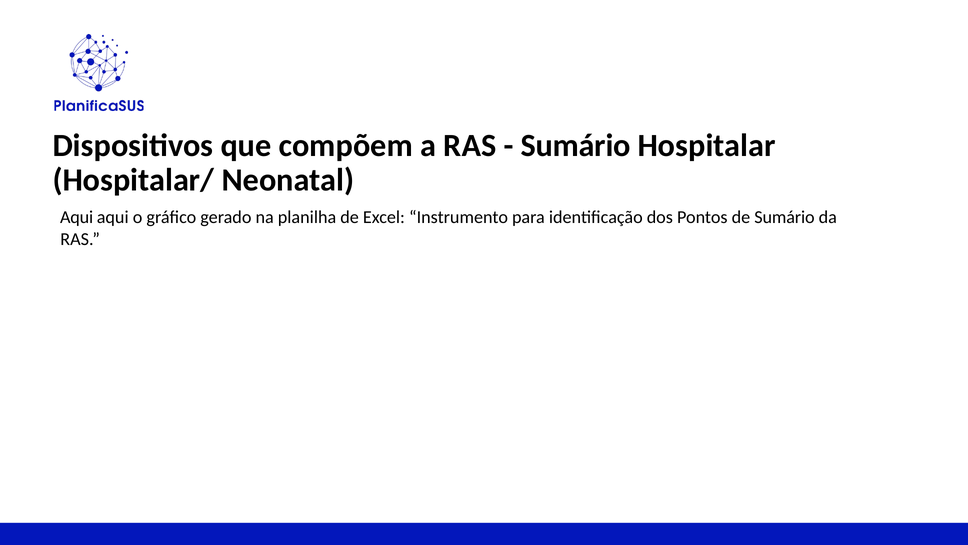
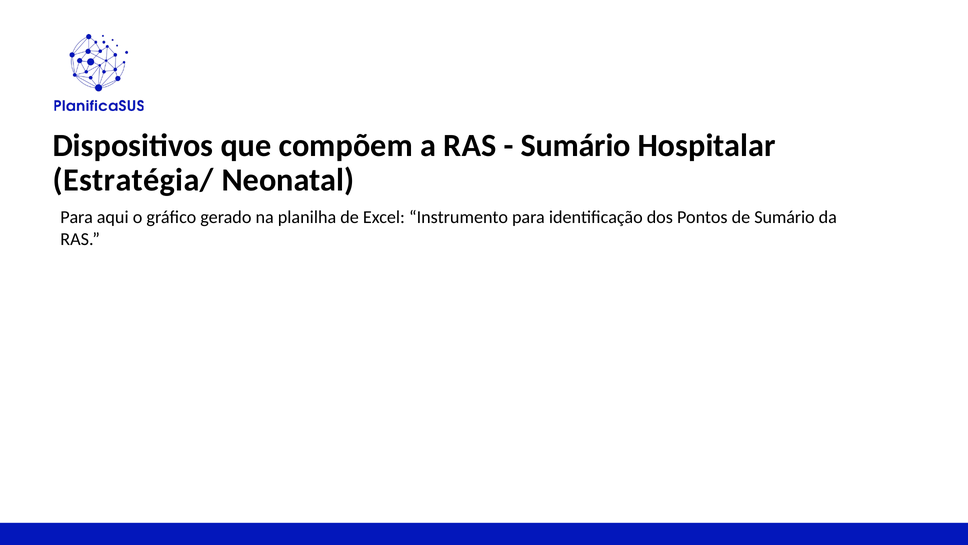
Hospitalar/: Hospitalar/ -> Estratégia/
Aqui at (77, 217): Aqui -> Para
